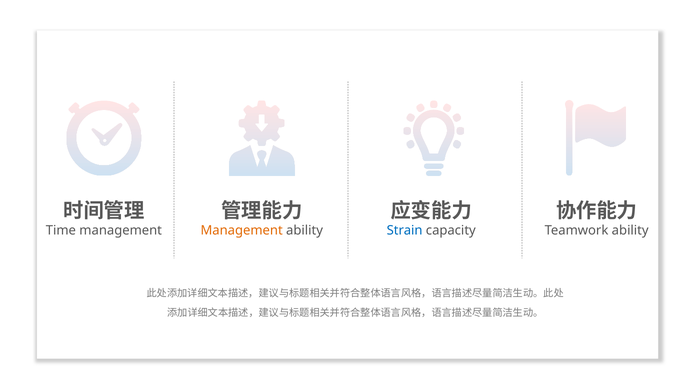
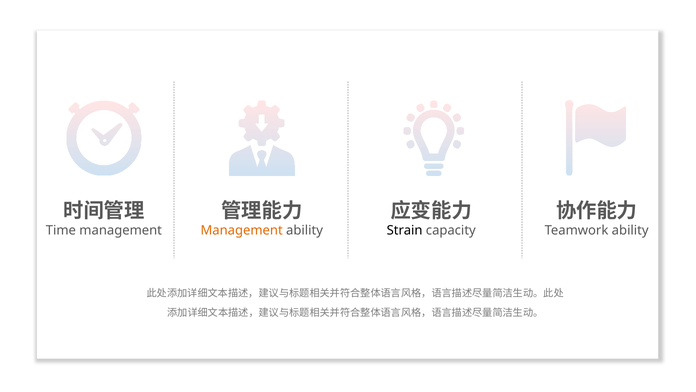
Strain colour: blue -> black
